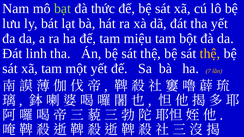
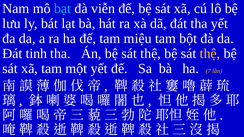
bạt colour: light green -> light blue
thức: thức -> viễn
linh: linh -> tinh
